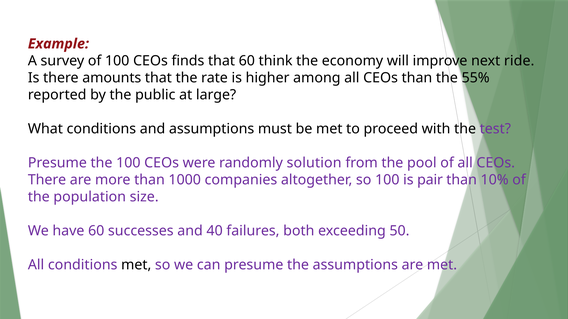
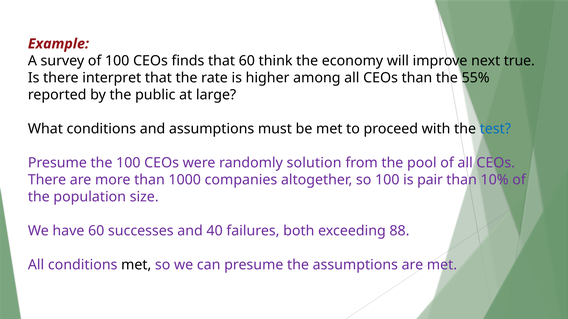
ride: ride -> true
amounts: amounts -> interpret
test colour: purple -> blue
50: 50 -> 88
